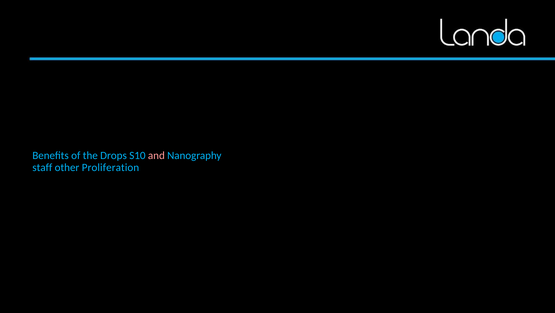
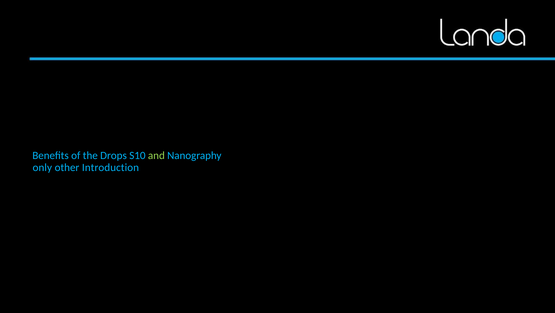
and colour: pink -> light green
staff: staff -> only
Proliferation: Proliferation -> Introduction
